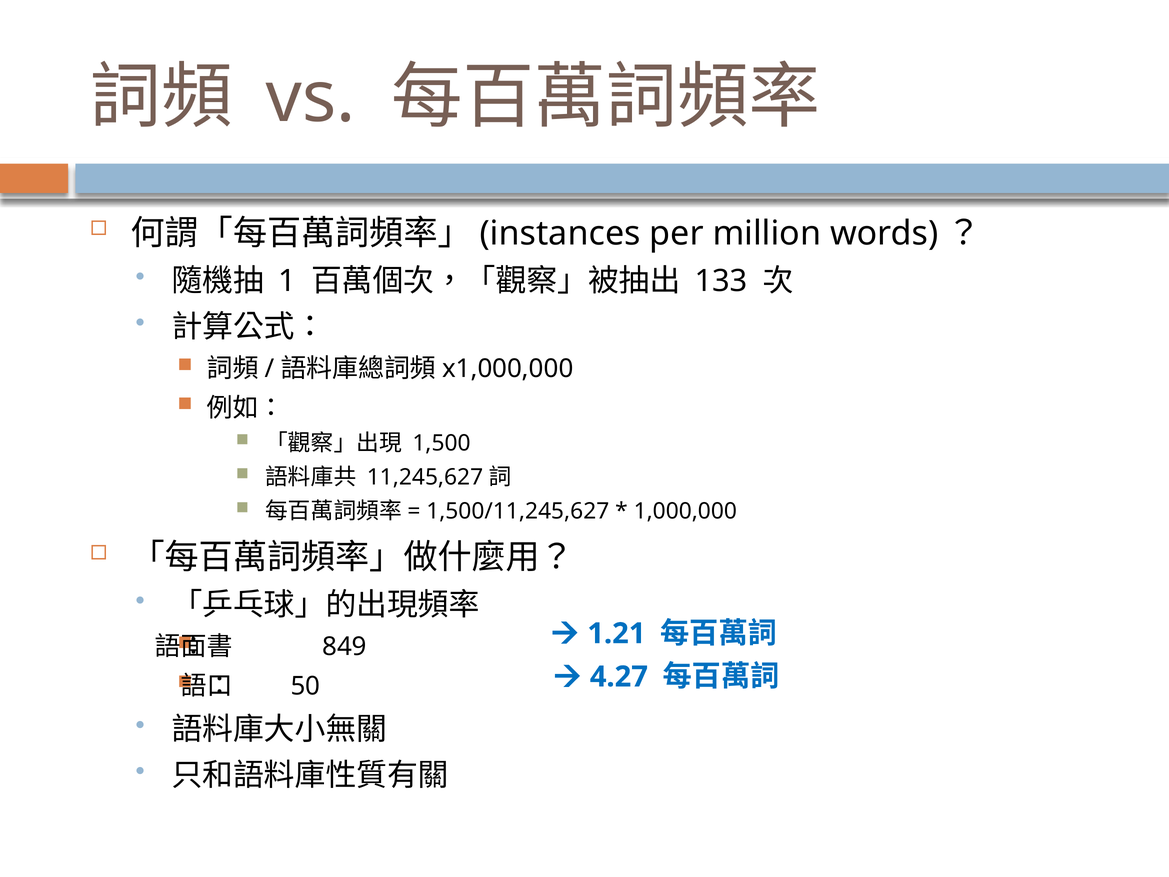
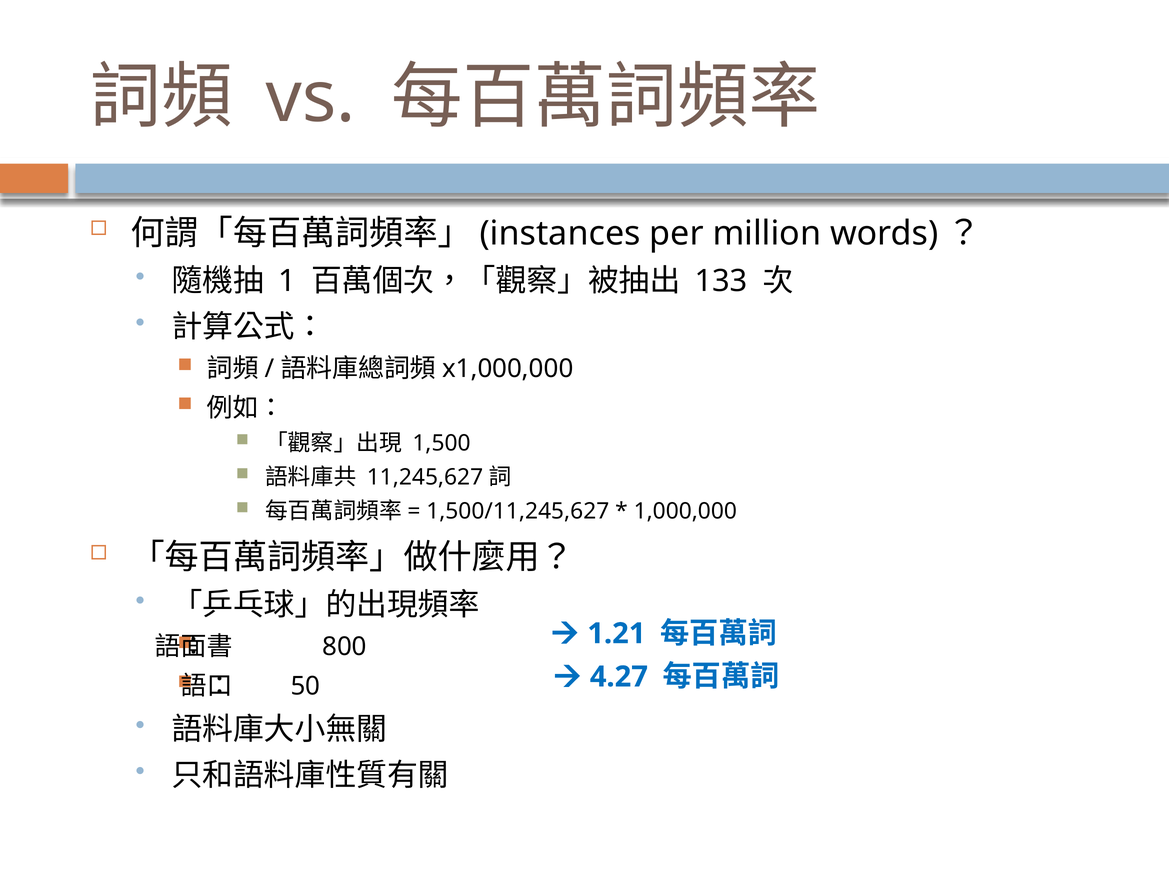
849: 849 -> 800
